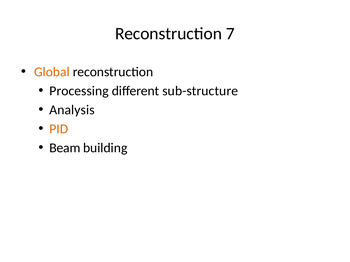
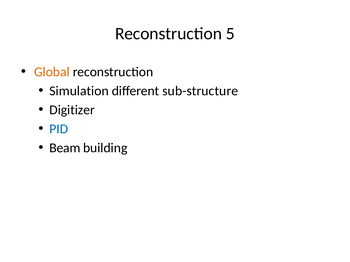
7: 7 -> 5
Processing: Processing -> Simulation
Analysis: Analysis -> Digitizer
PID colour: orange -> blue
